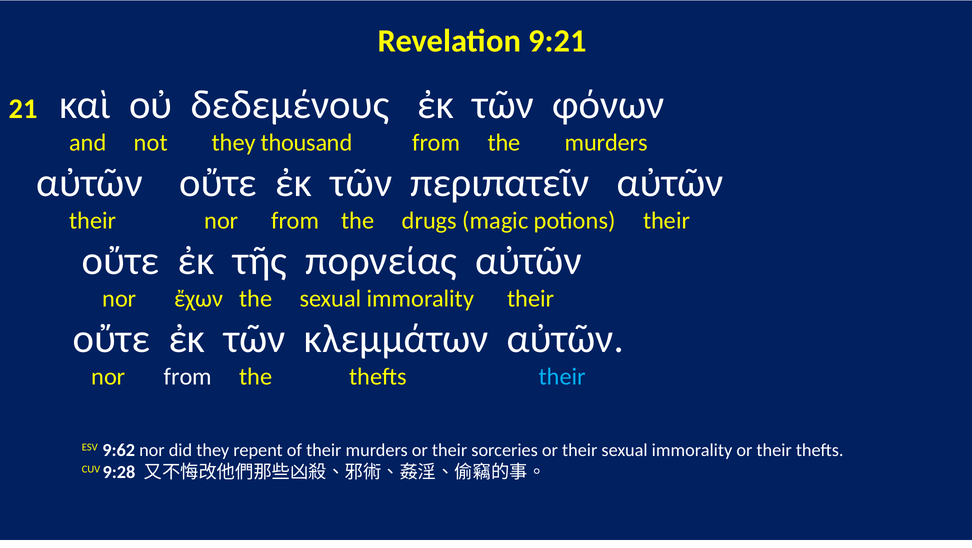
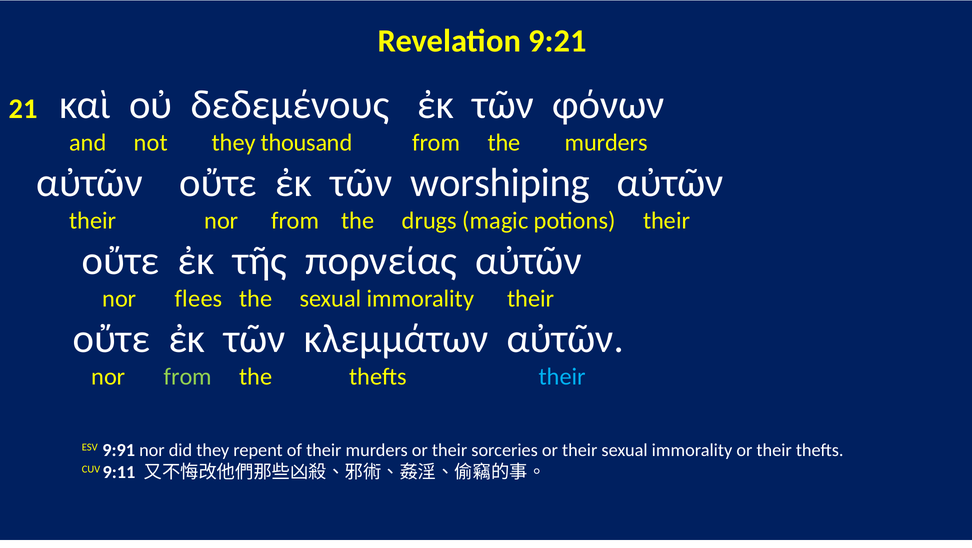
περιπατεῖν: περιπατεῖν -> worshiping
ἔχων: ἔχων -> flees
from at (188, 377) colour: white -> light green
9:62: 9:62 -> 9:91
9:28: 9:28 -> 9:11
